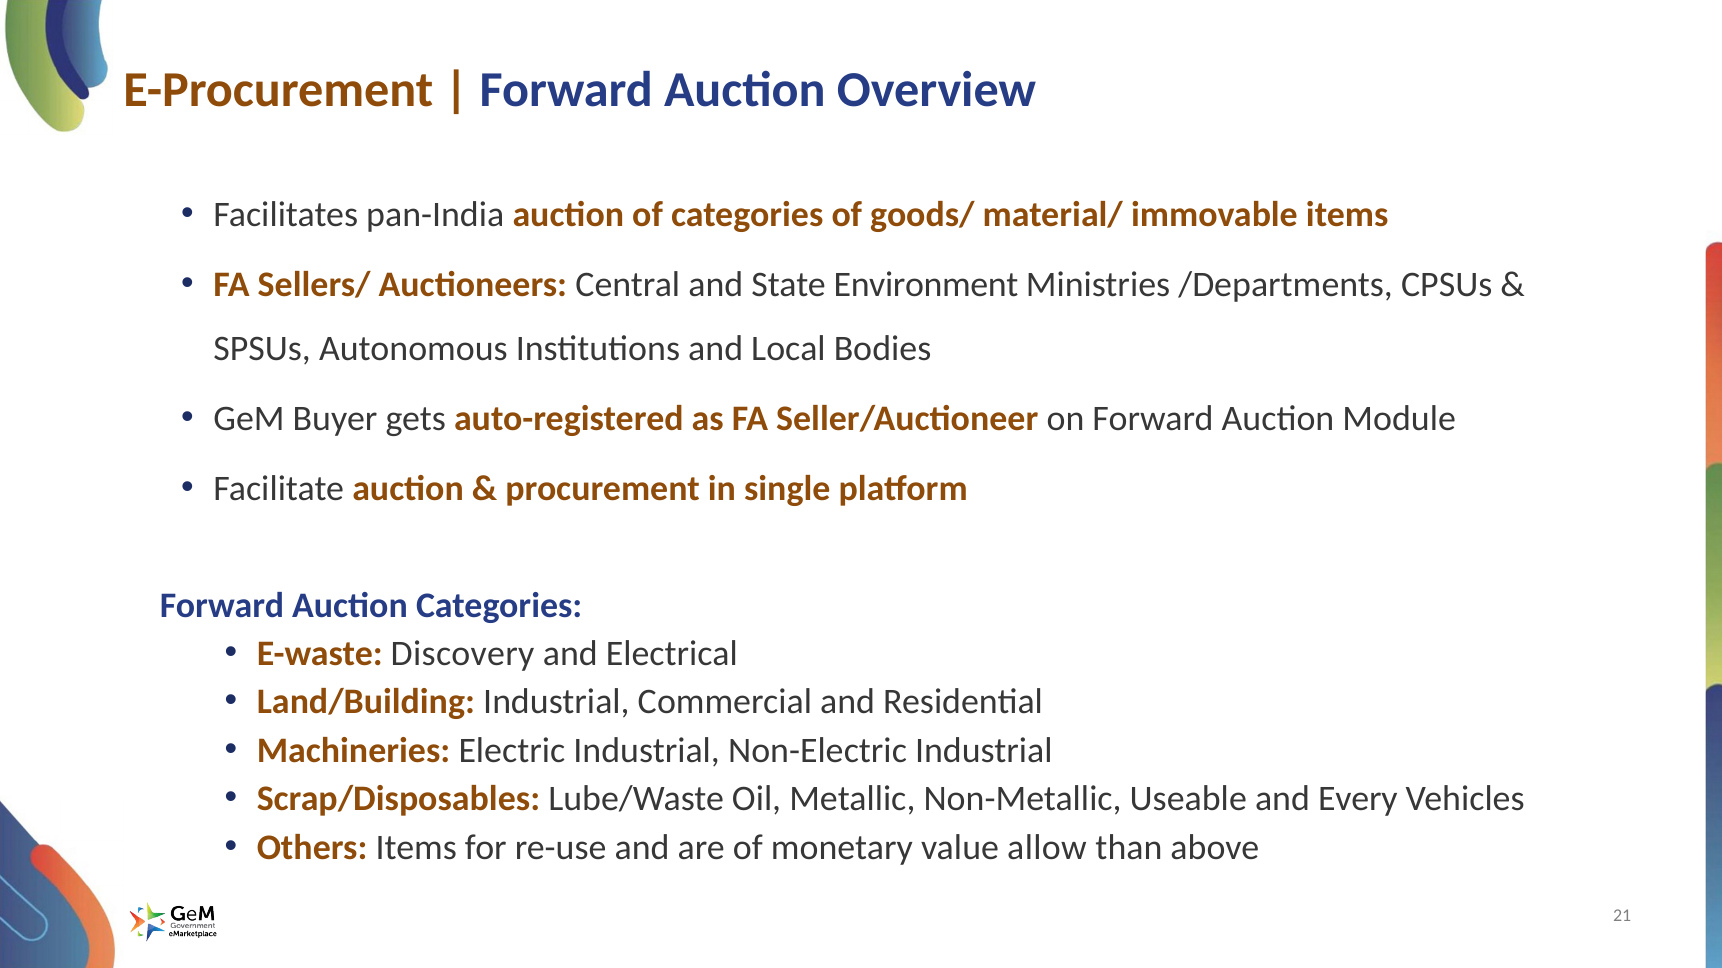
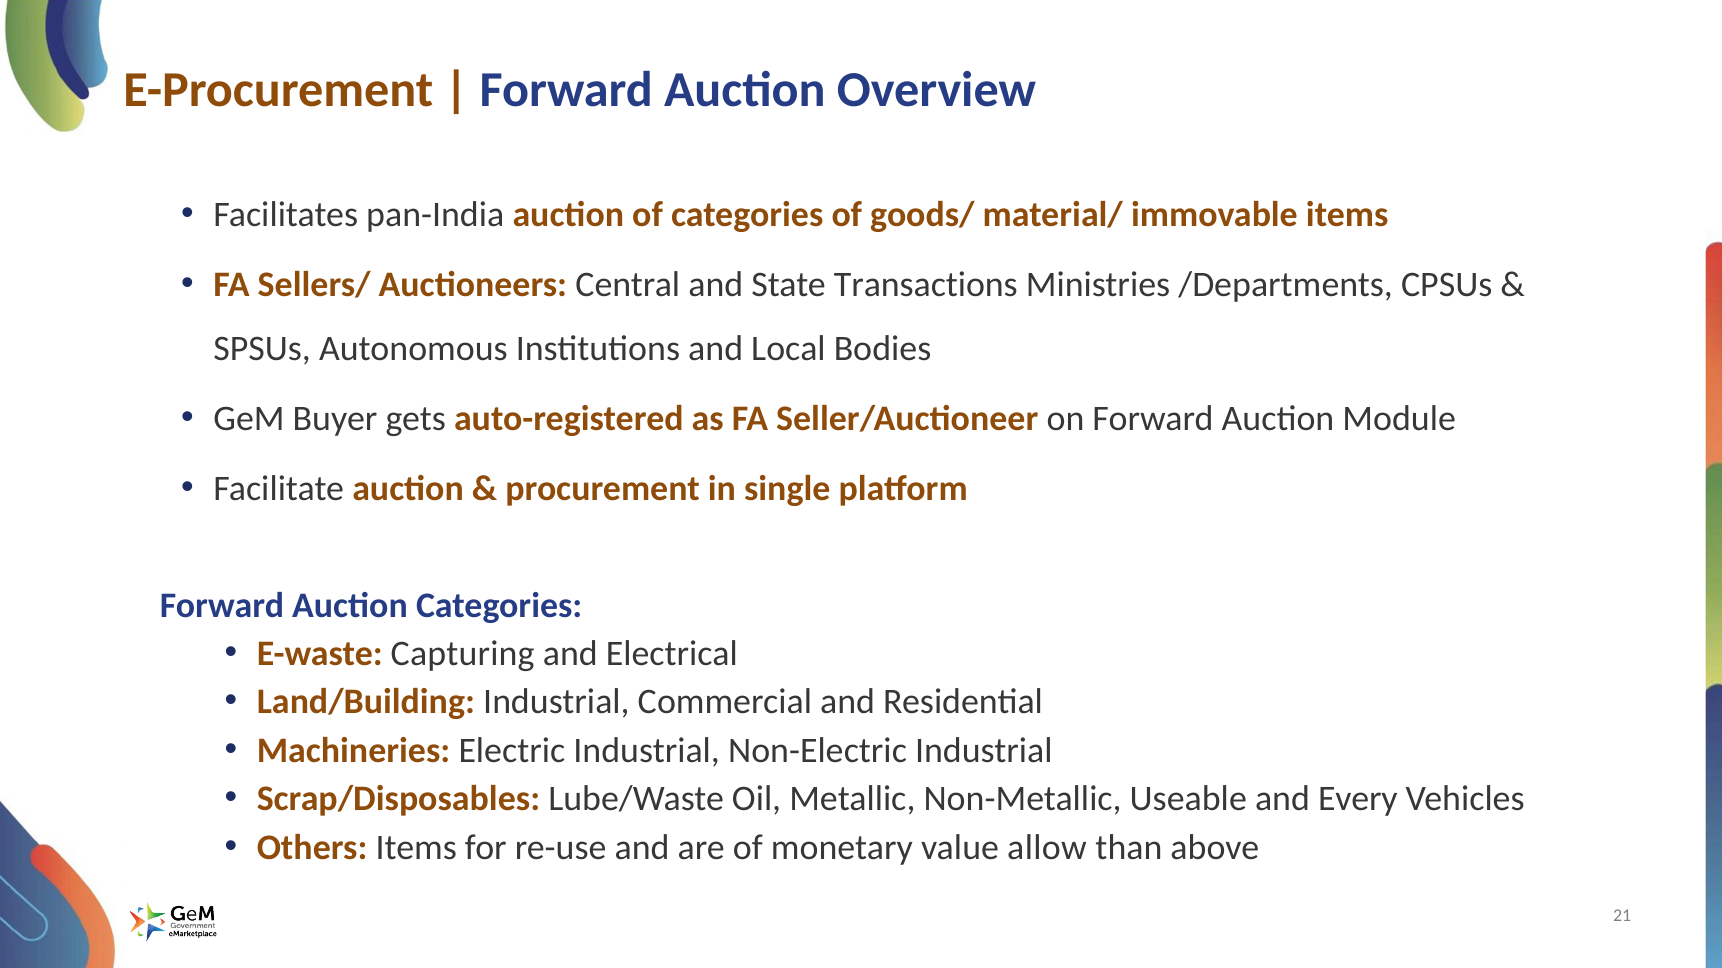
Environment: Environment -> Transactions
Discovery: Discovery -> Capturing
